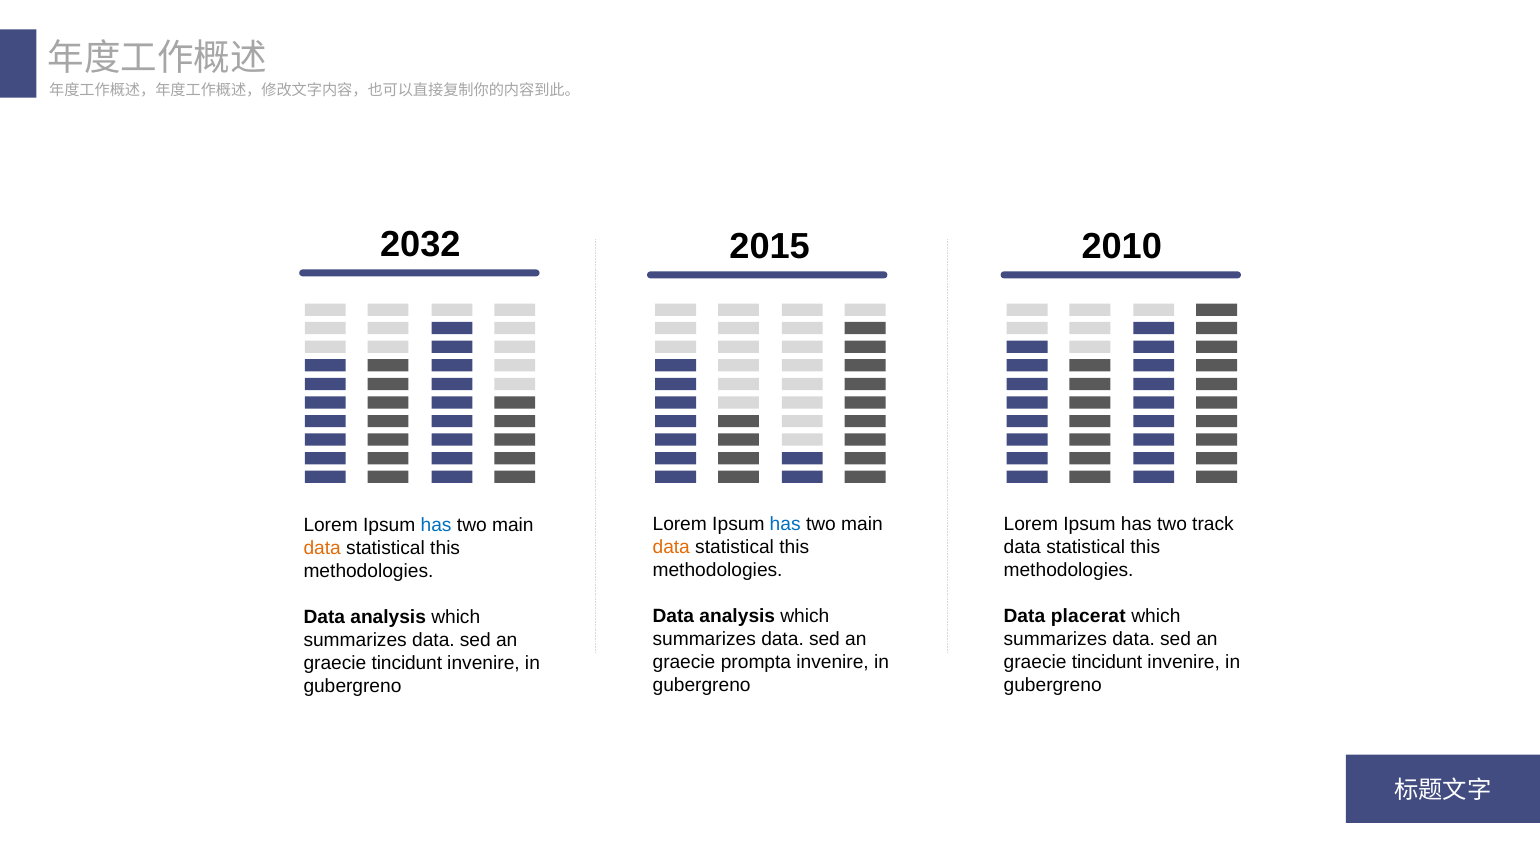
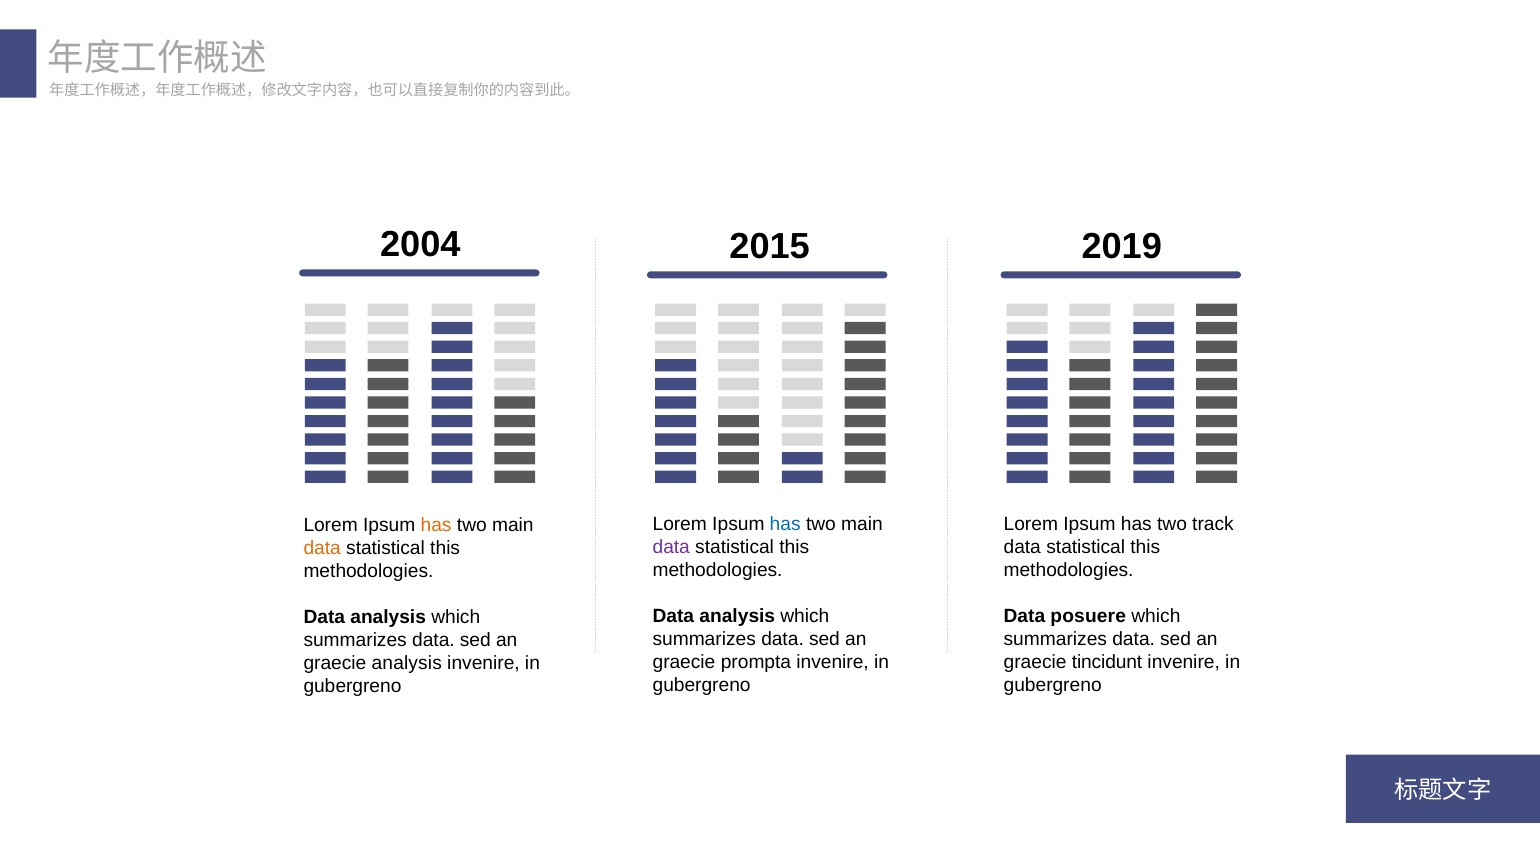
2032: 2032 -> 2004
2010: 2010 -> 2019
has at (436, 525) colour: blue -> orange
data at (671, 547) colour: orange -> purple
placerat: placerat -> posuere
tincidunt at (407, 664): tincidunt -> analysis
